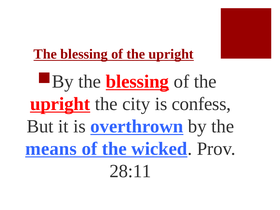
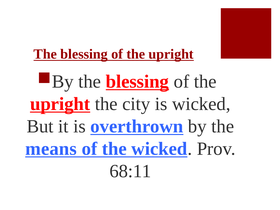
is confess: confess -> wicked
28:11: 28:11 -> 68:11
